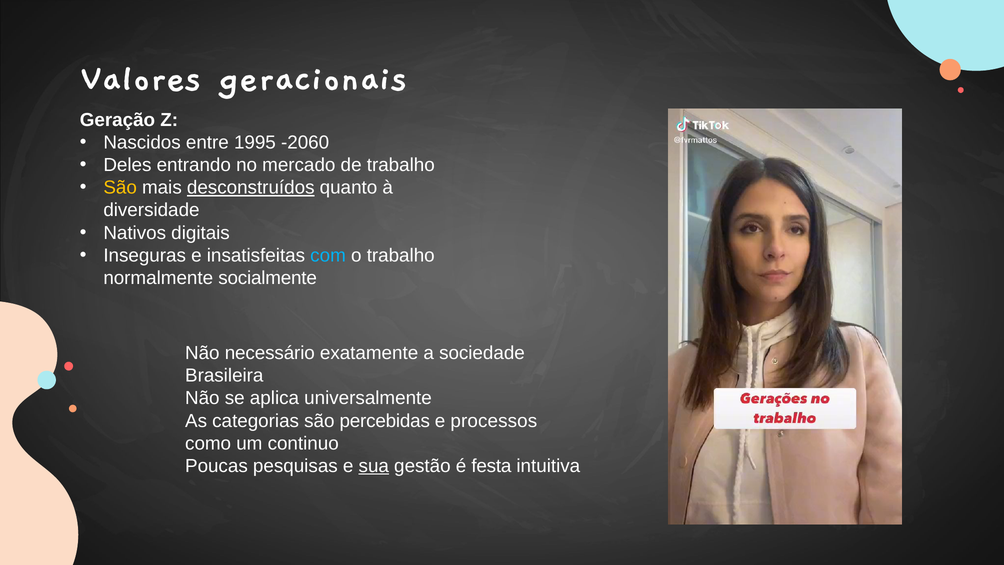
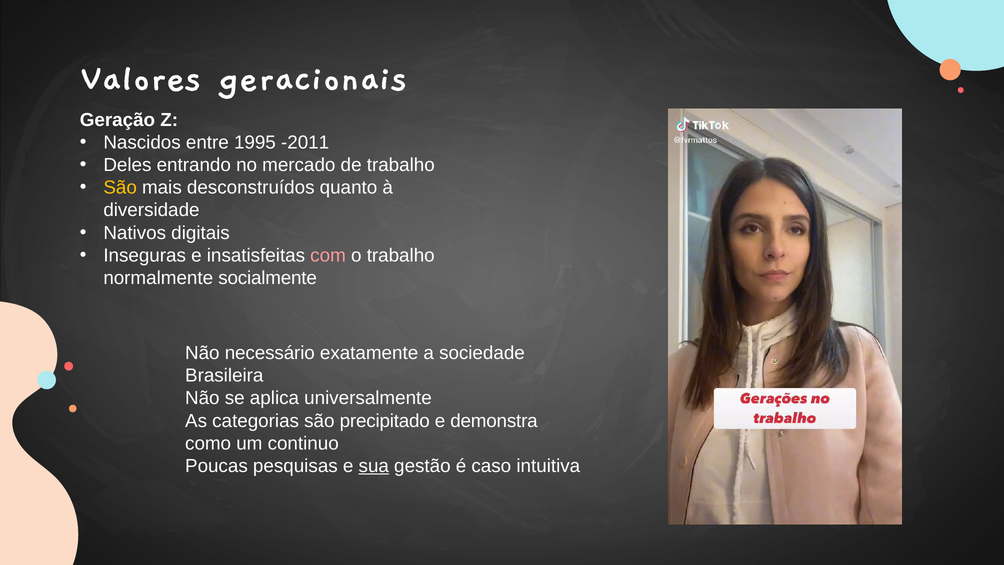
-2060: -2060 -> -2011
desconstruídos underline: present -> none
com colour: light blue -> pink
percebidas: percebidas -> precipitado
processos: processos -> demonstra
festa: festa -> caso
